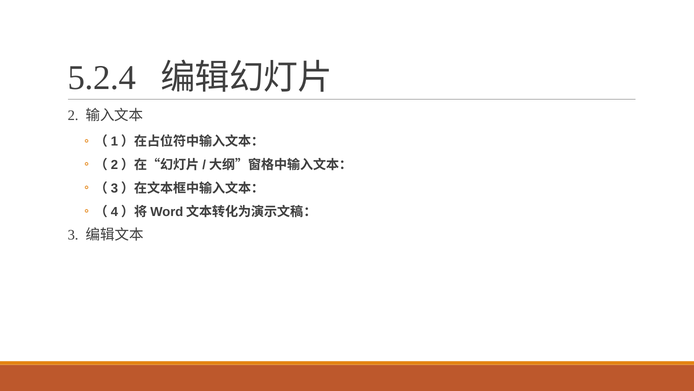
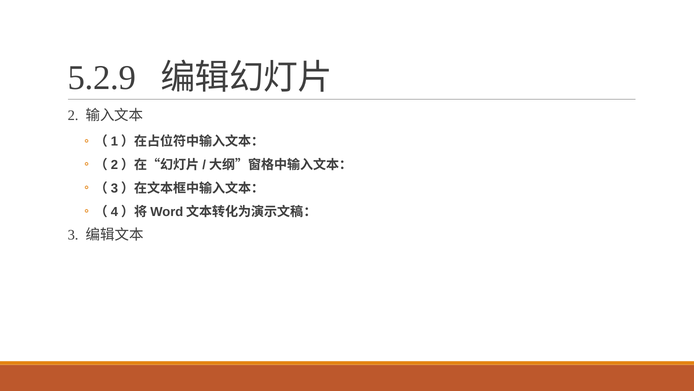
5.2.4: 5.2.4 -> 5.2.9
